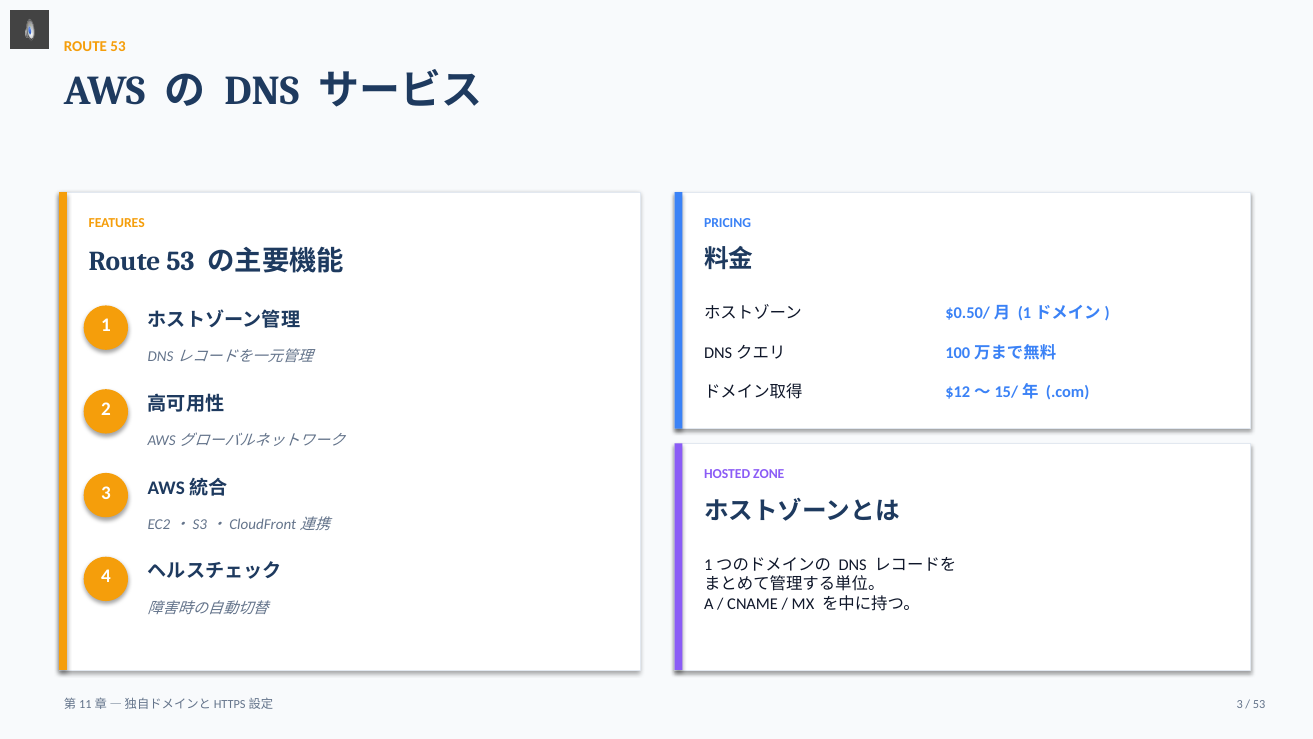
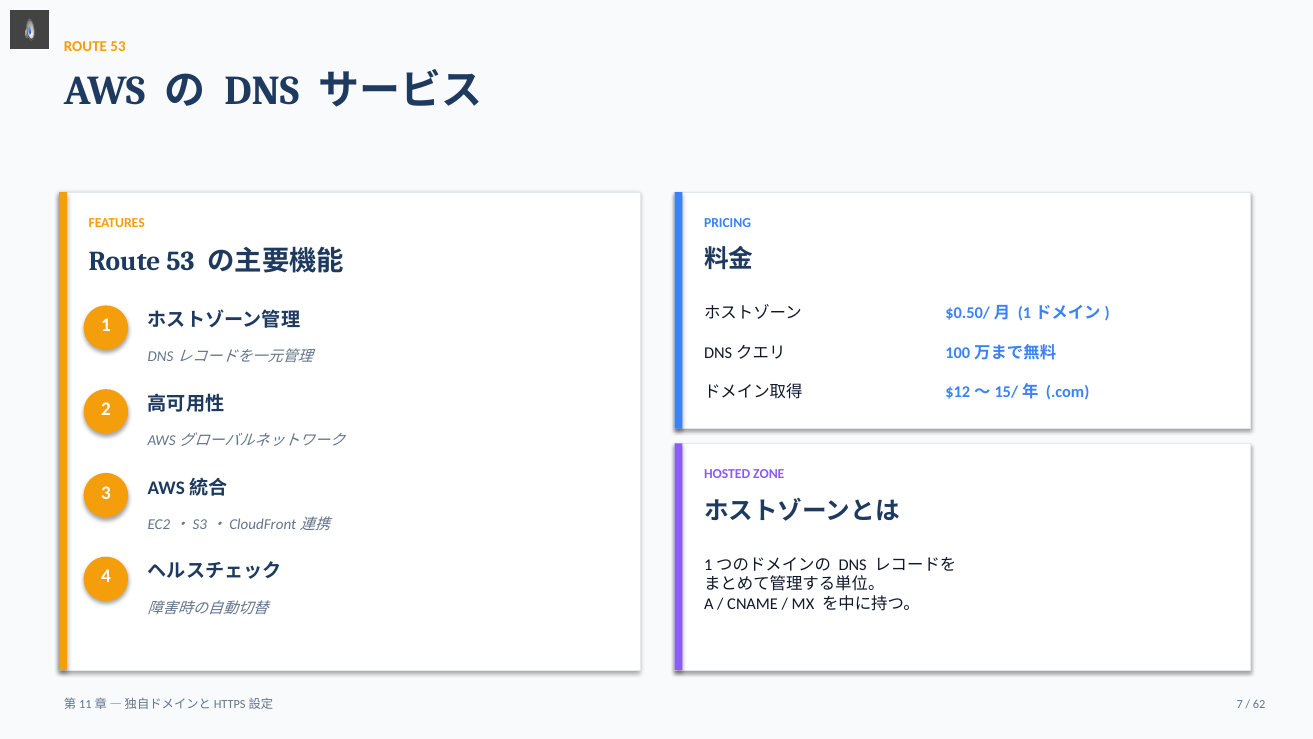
3 at (1240, 704): 3 -> 7
53 at (1259, 704): 53 -> 62
